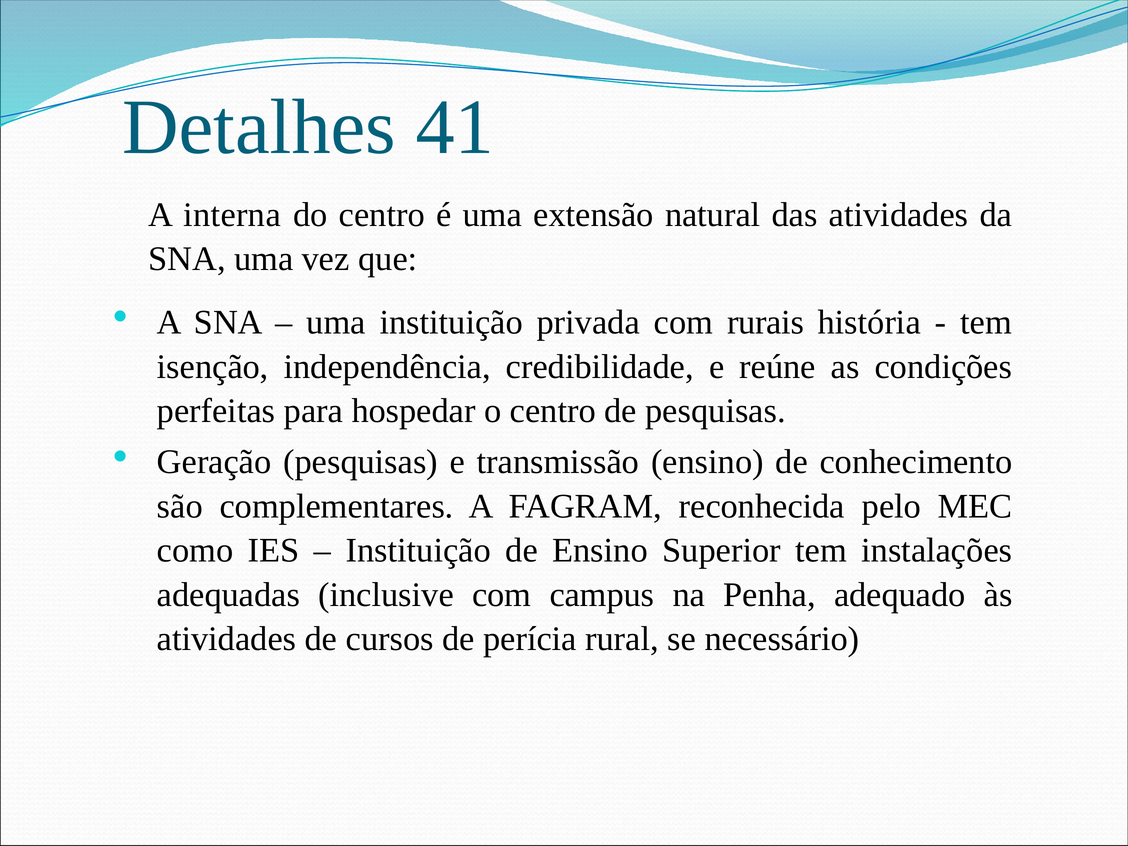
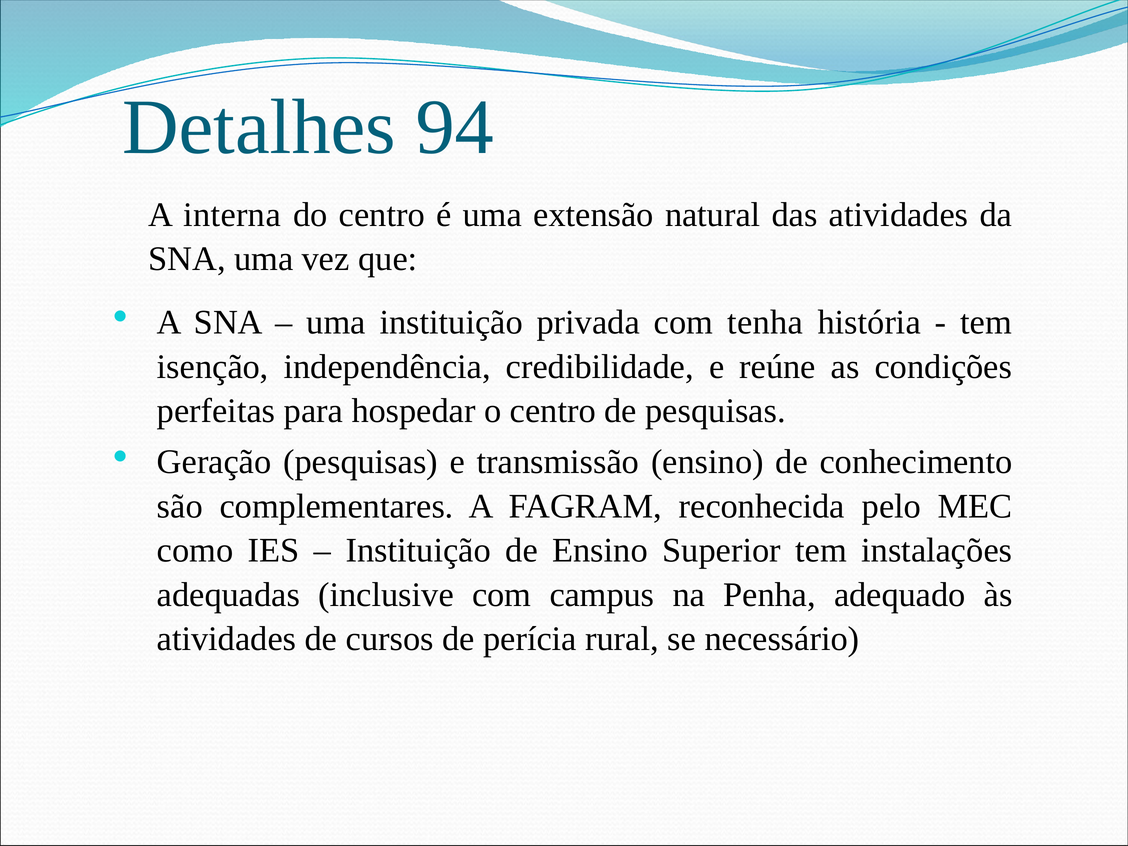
41: 41 -> 94
rurais: rurais -> tenha
